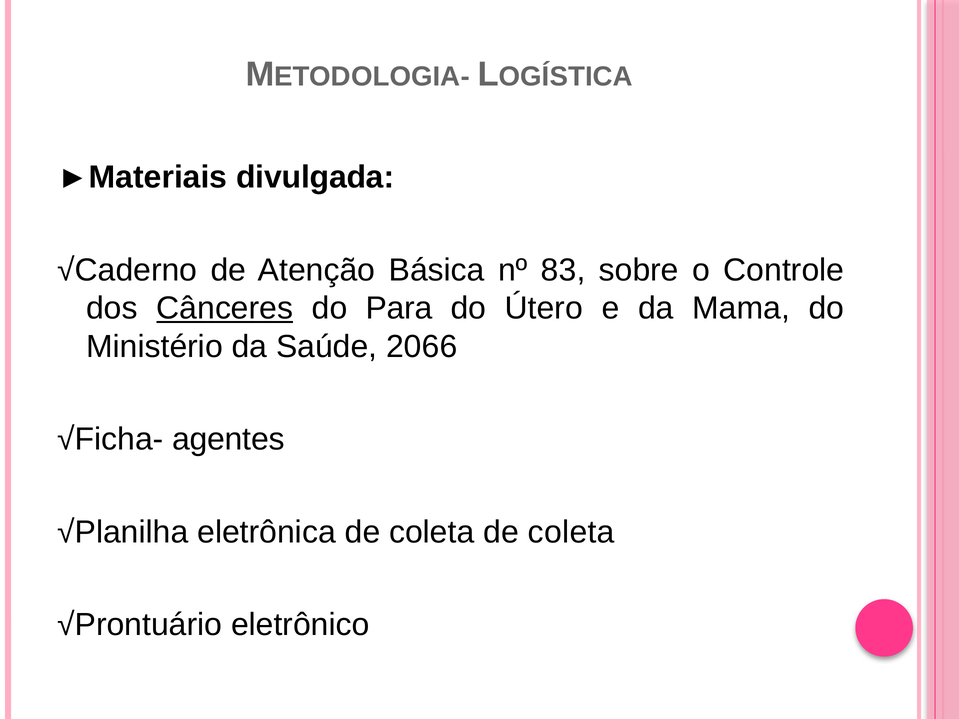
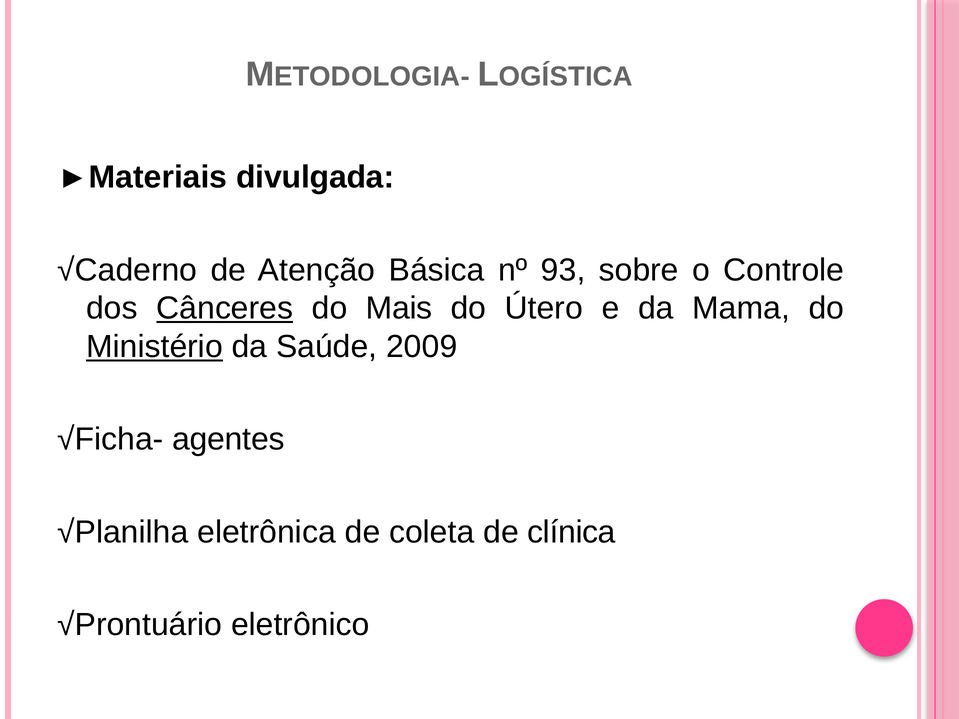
83: 83 -> 93
Para: Para -> Mais
Ministério underline: none -> present
2066: 2066 -> 2009
coleta de coleta: coleta -> clínica
